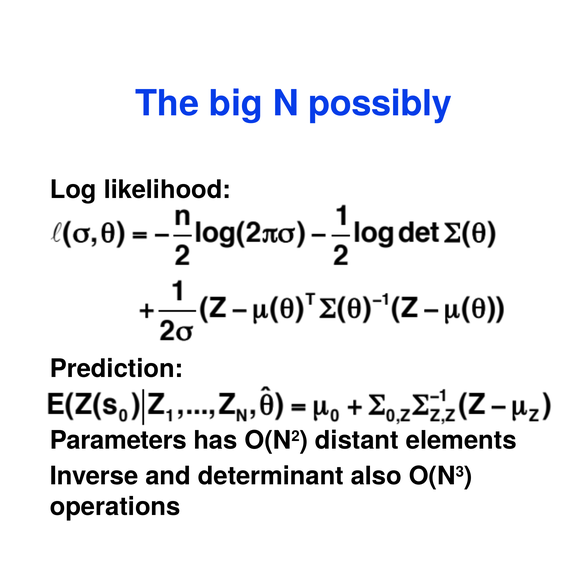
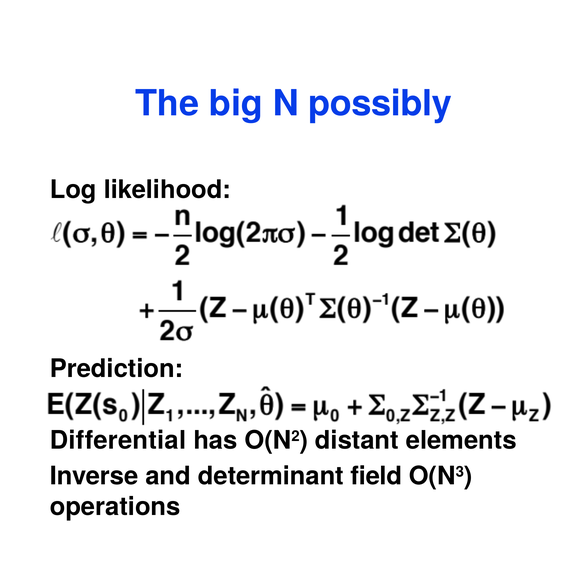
Parameters: Parameters -> Differential
also: also -> field
